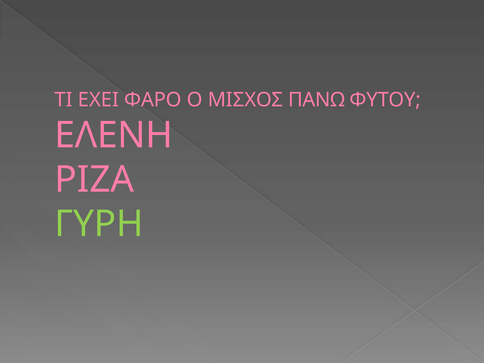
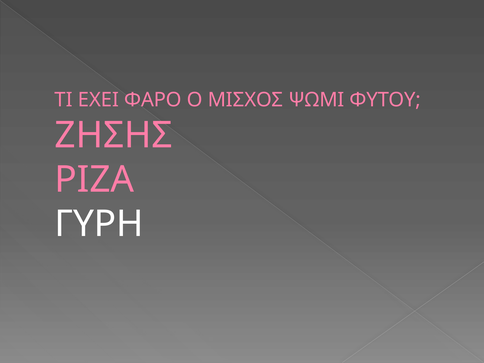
ΠΑΝΩ: ΠΑΝΩ -> ΨΩΜΙ
ΕΛΕΝΗ: ΕΛΕΝΗ -> ΖΗΣΗΣ
ΓΥΡΗ colour: light green -> white
